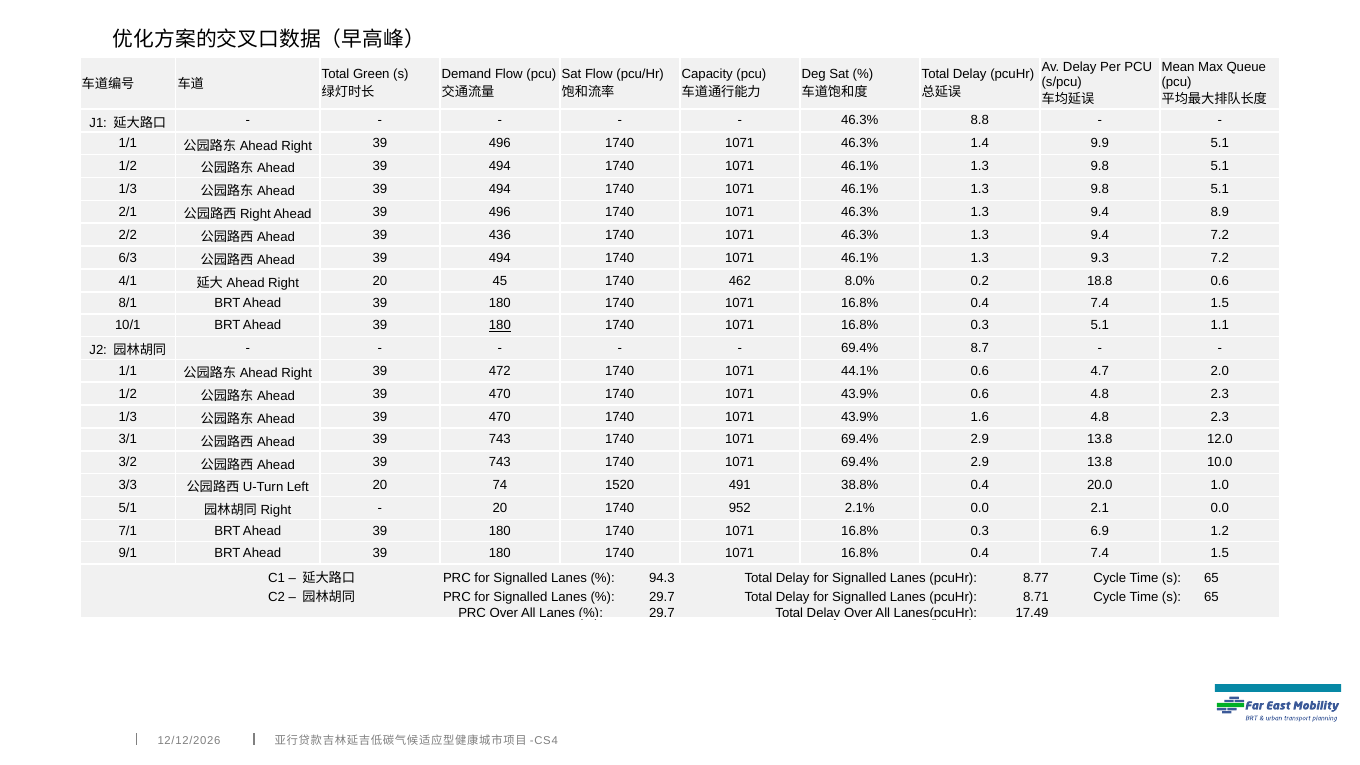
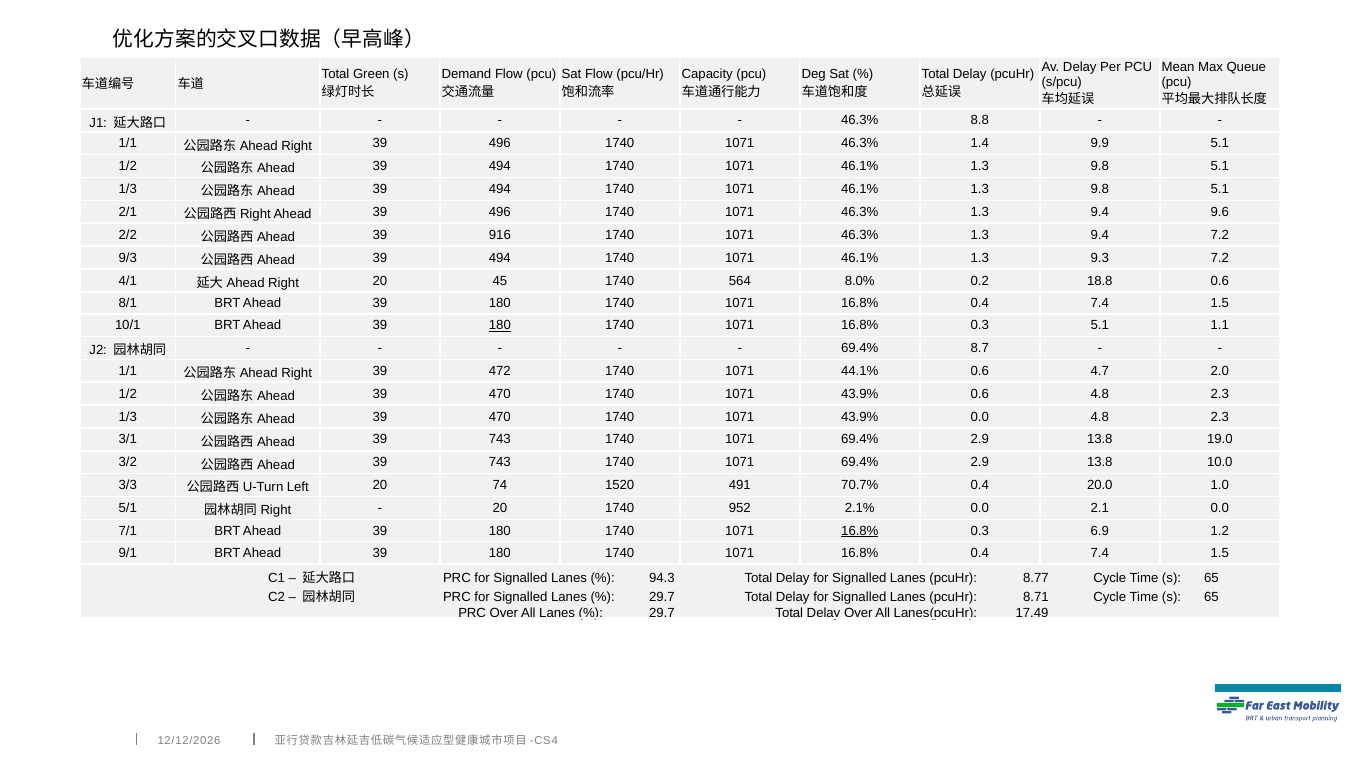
8.9: 8.9 -> 9.6
436: 436 -> 916
6/3: 6/3 -> 9/3
462: 462 -> 564
43.9% 1.6: 1.6 -> 0.0
12.0: 12.0 -> 19.0
38.8%: 38.8% -> 70.7%
16.8% at (860, 531) underline: none -> present
